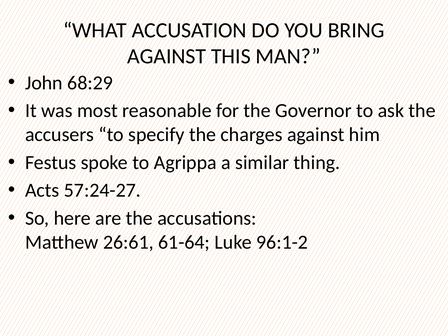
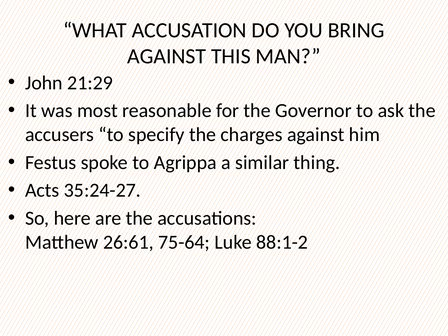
68:29: 68:29 -> 21:29
57:24-27: 57:24-27 -> 35:24-27
61-64: 61-64 -> 75-64
96:1-2: 96:1-2 -> 88:1-2
